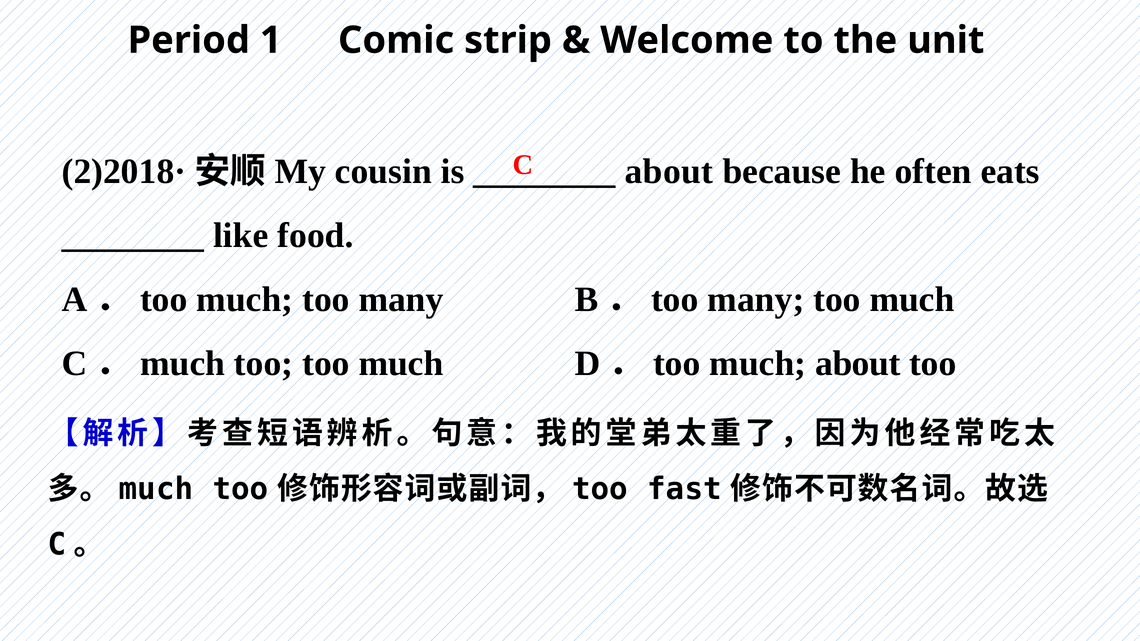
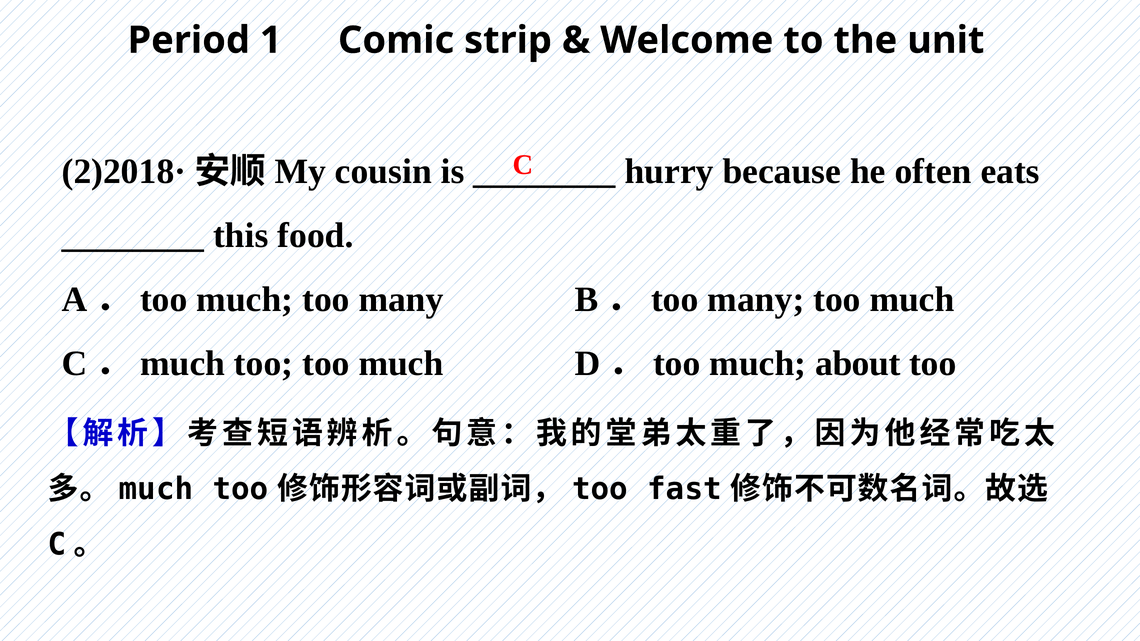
about at (669, 171): about -> hurry
like: like -> this
